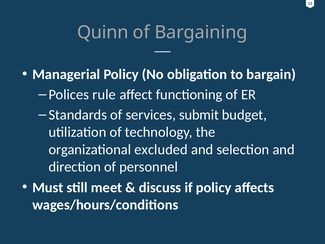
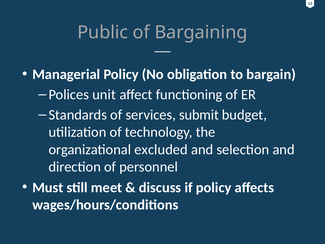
Quinn: Quinn -> Public
rule: rule -> unit
